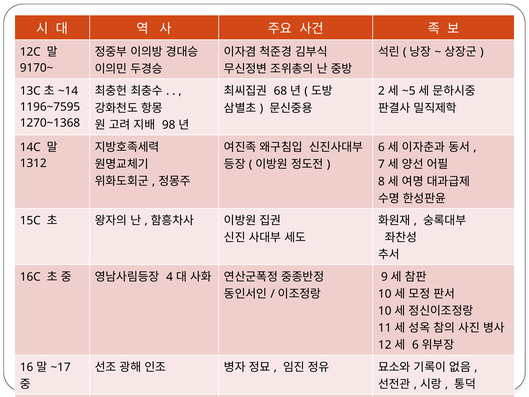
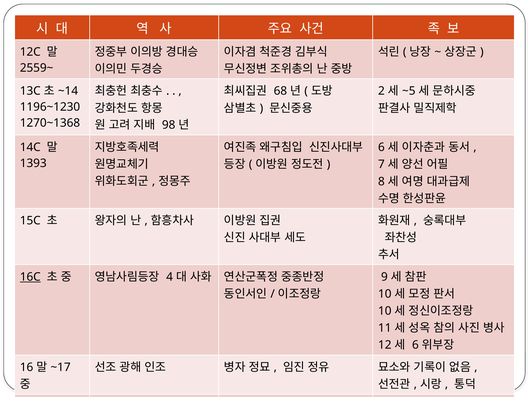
9170~: 9170~ -> 2559~
1196~7595: 1196~7595 -> 1196~1230
1312: 1312 -> 1393
16C underline: none -> present
